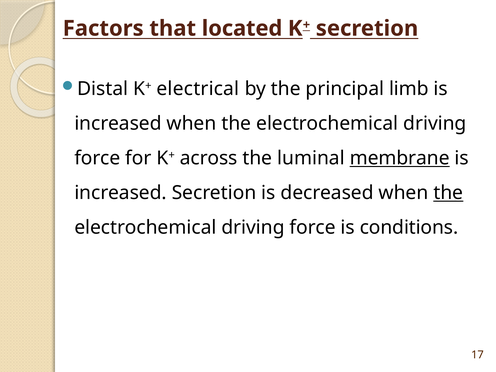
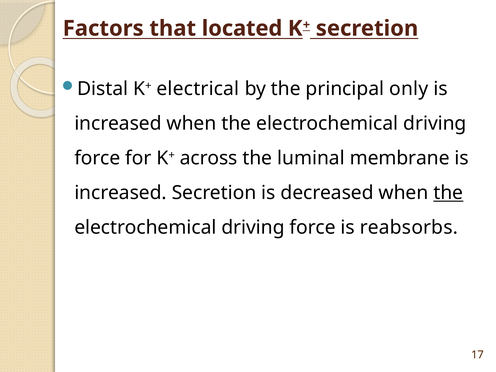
limb: limb -> only
membrane underline: present -> none
conditions: conditions -> reabsorbs
